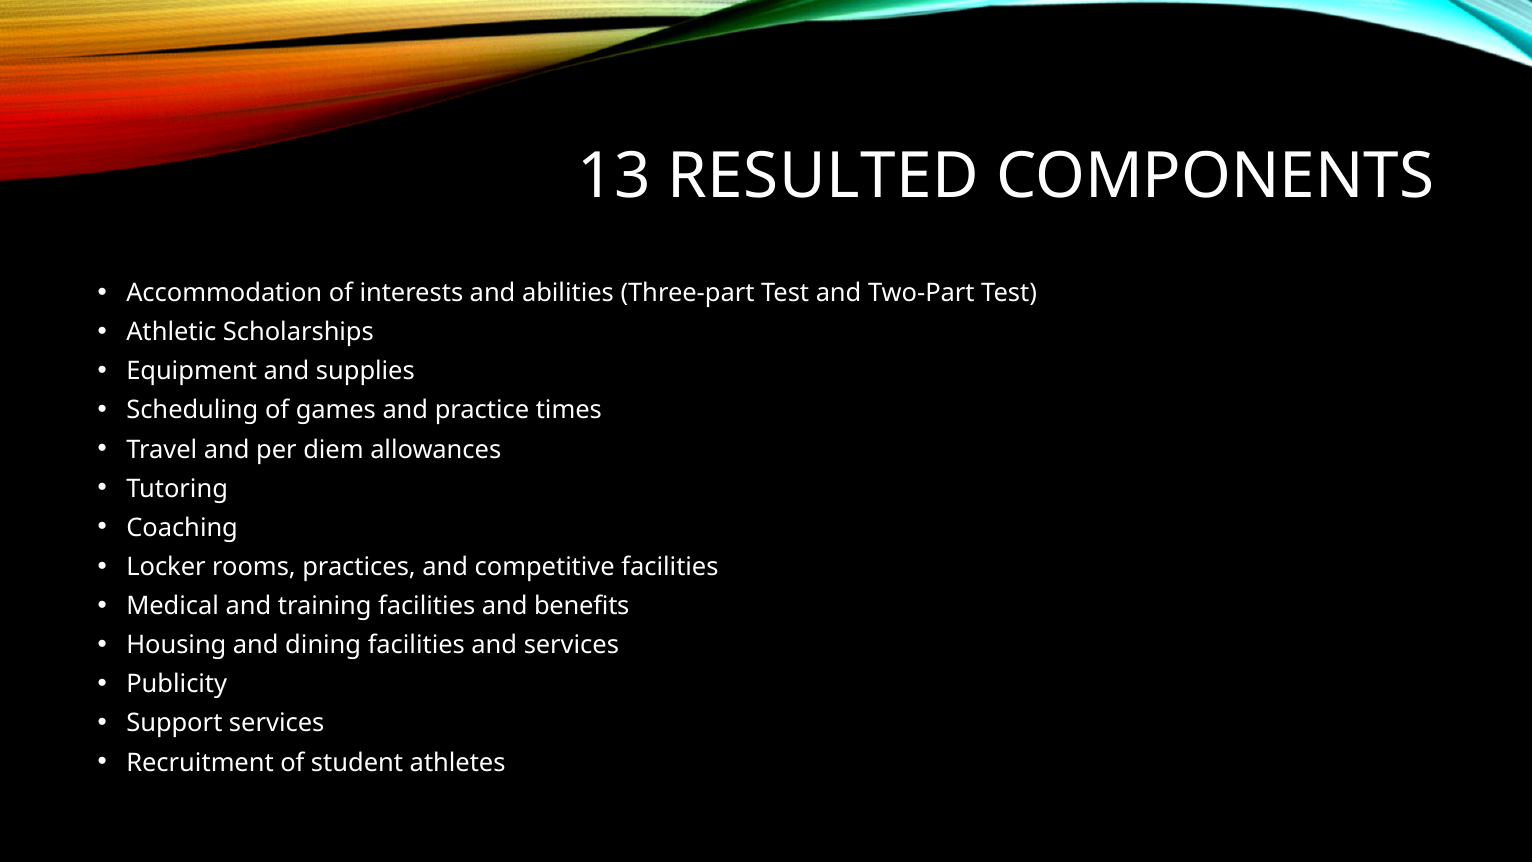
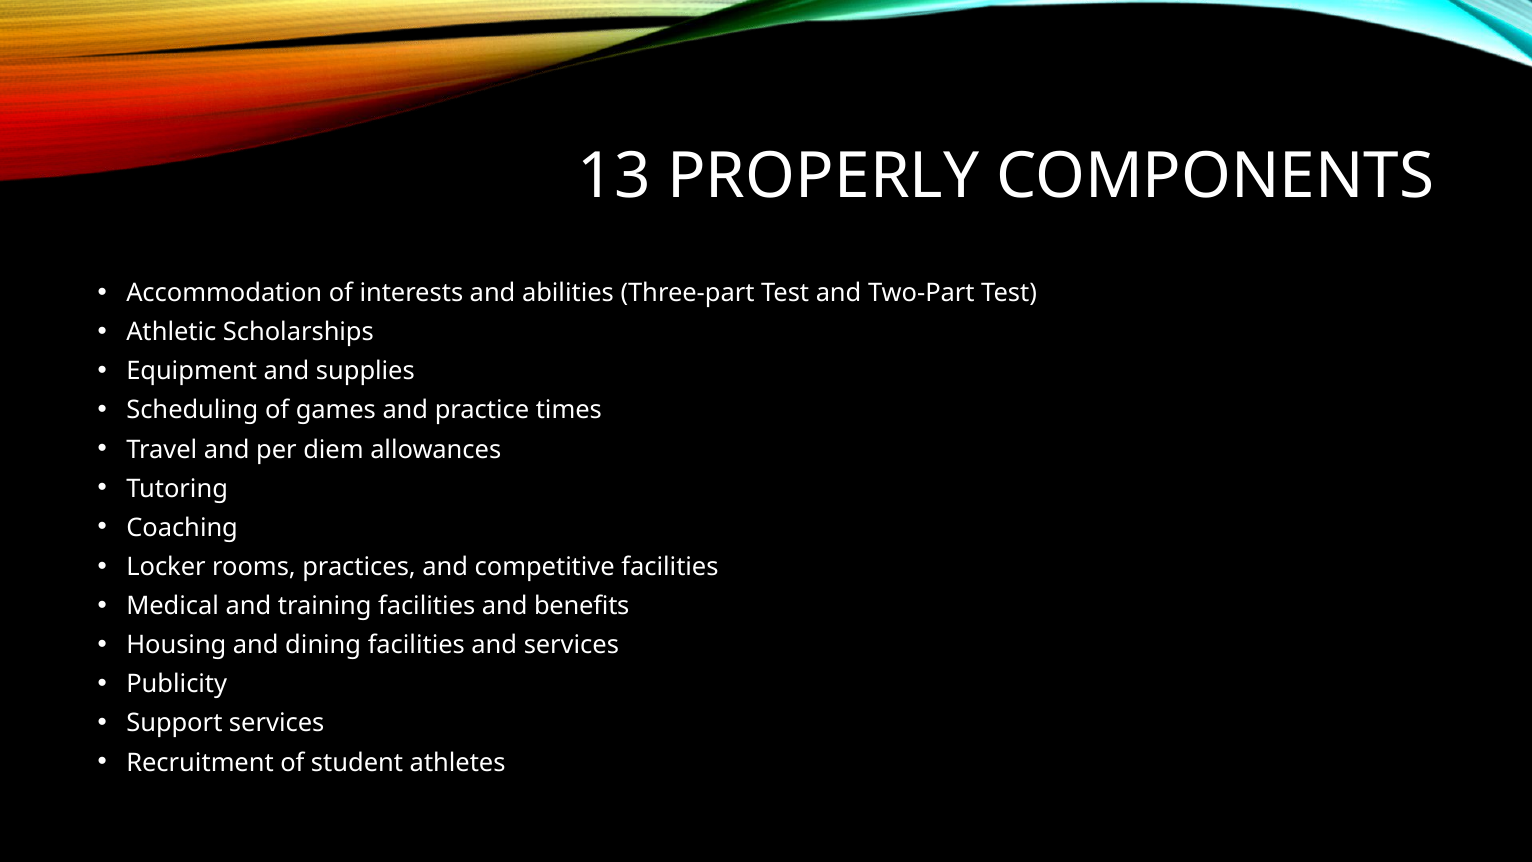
RESULTED: RESULTED -> PROPERLY
